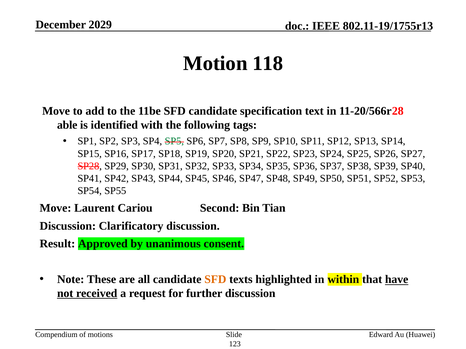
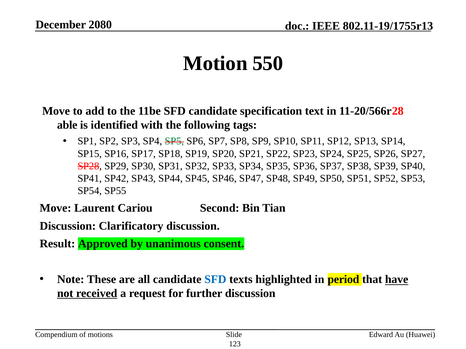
2029: 2029 -> 2080
118: 118 -> 550
SFD at (215, 280) colour: orange -> blue
within: within -> period
